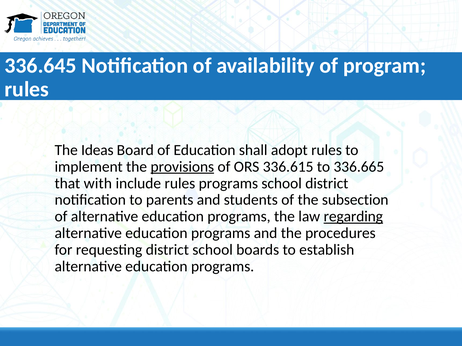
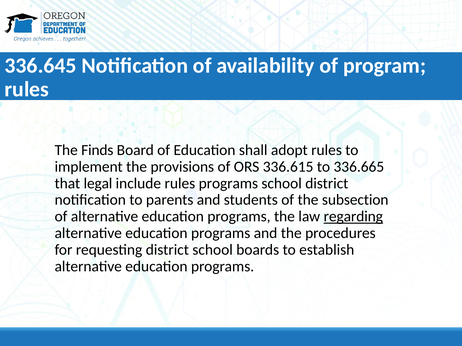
Ideas: Ideas -> Finds
provisions underline: present -> none
with: with -> legal
